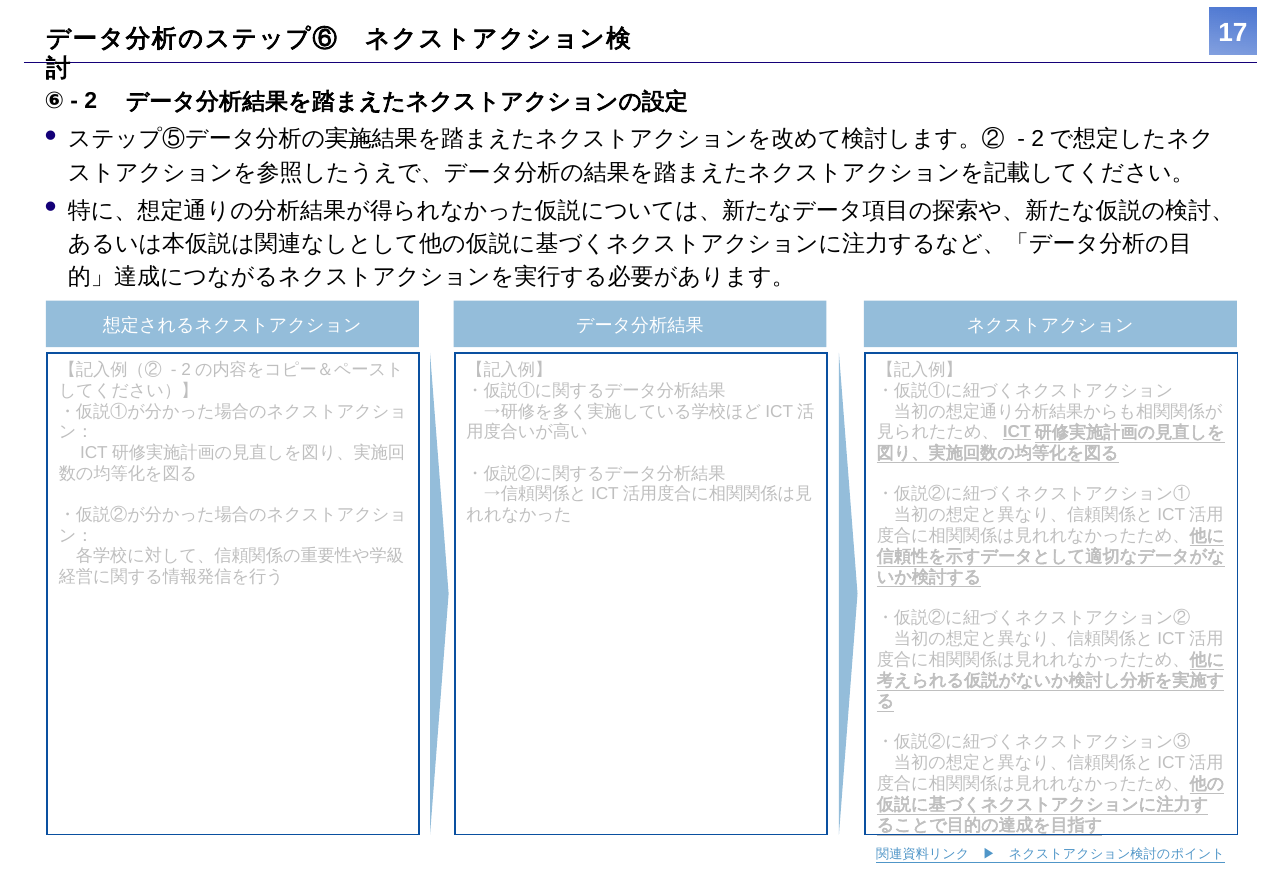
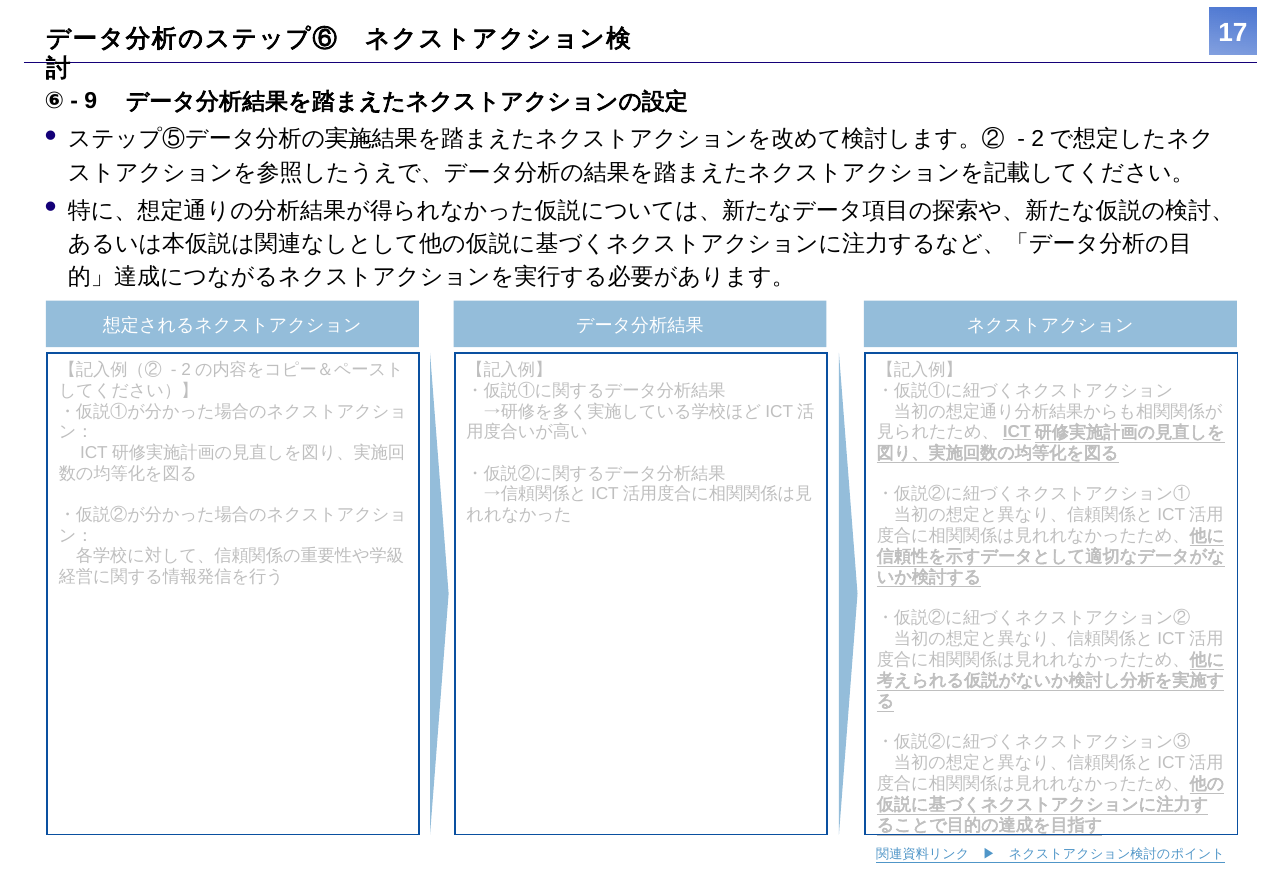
2: 2 -> 9
